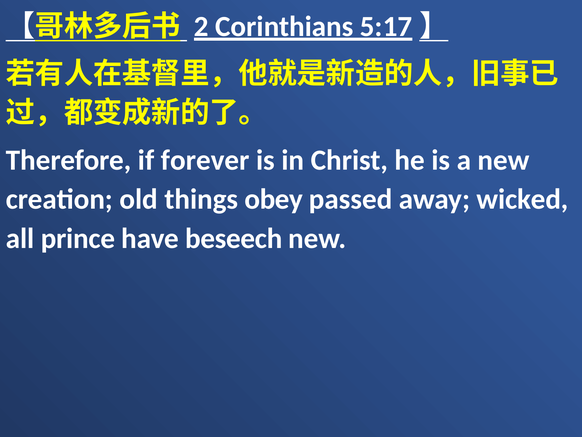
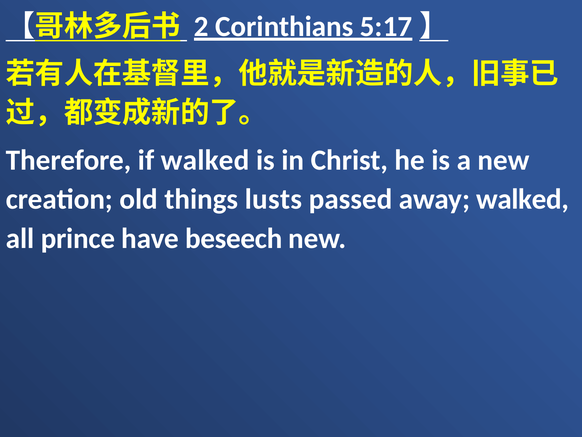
if forever: forever -> walked
obey: obey -> lusts
away wicked: wicked -> walked
